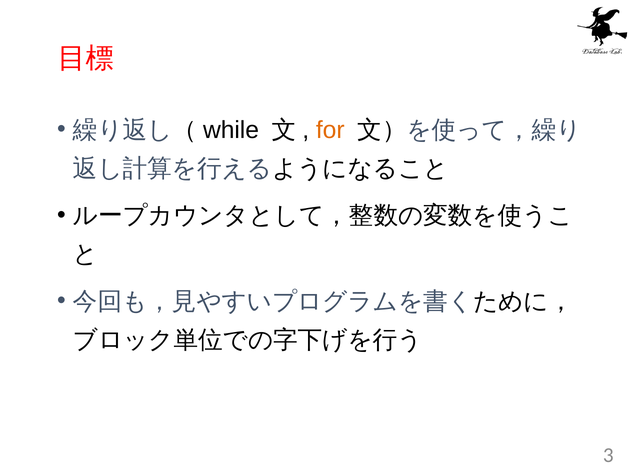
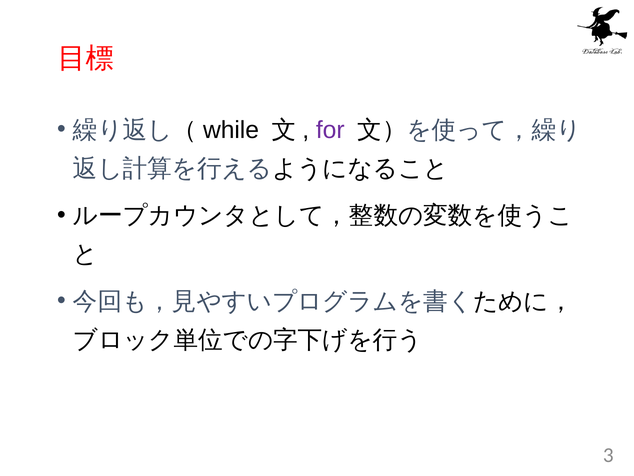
for colour: orange -> purple
